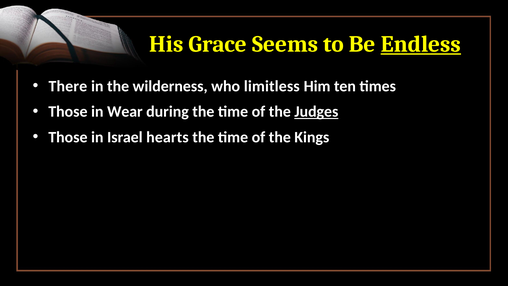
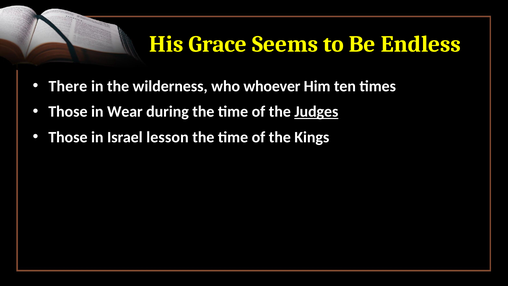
Endless underline: present -> none
limitless: limitless -> whoever
hearts: hearts -> lesson
